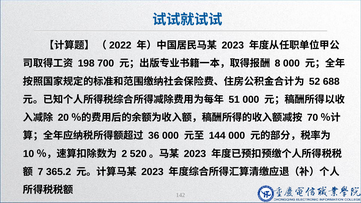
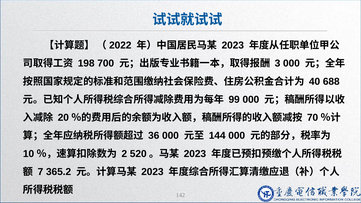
8: 8 -> 3
52: 52 -> 40
51: 51 -> 99
